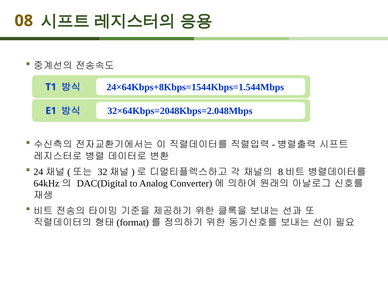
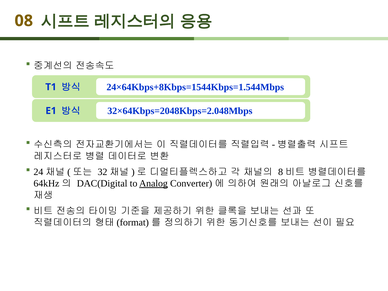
Analog underline: none -> present
